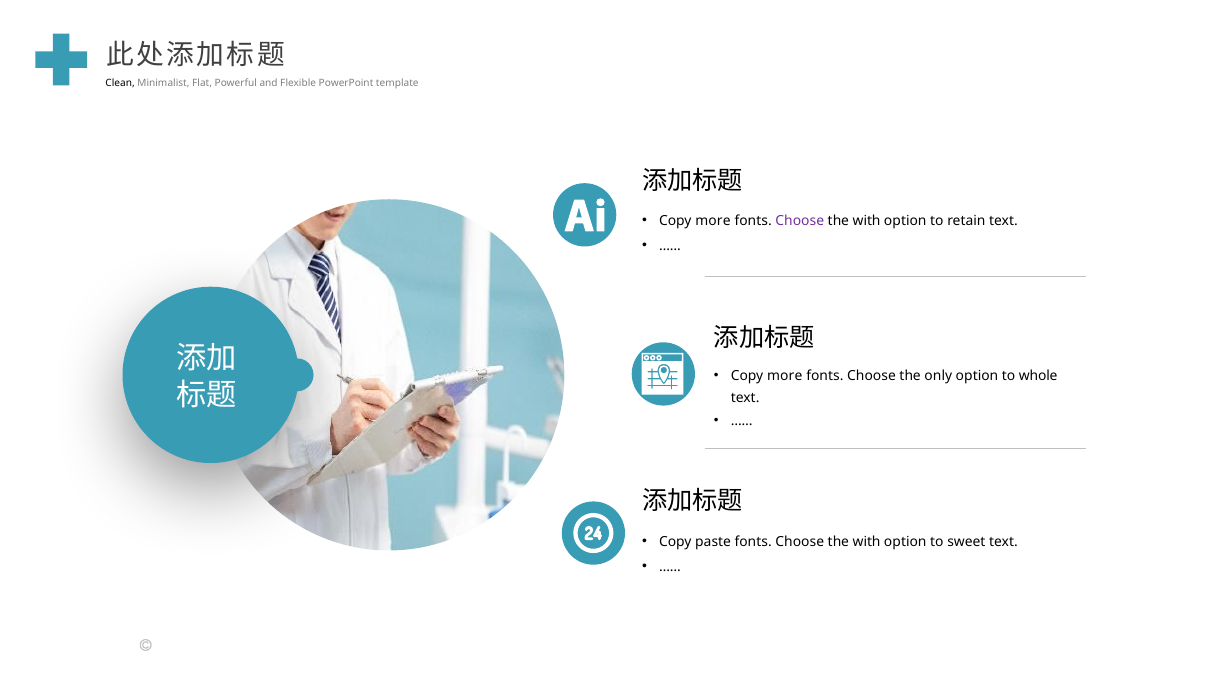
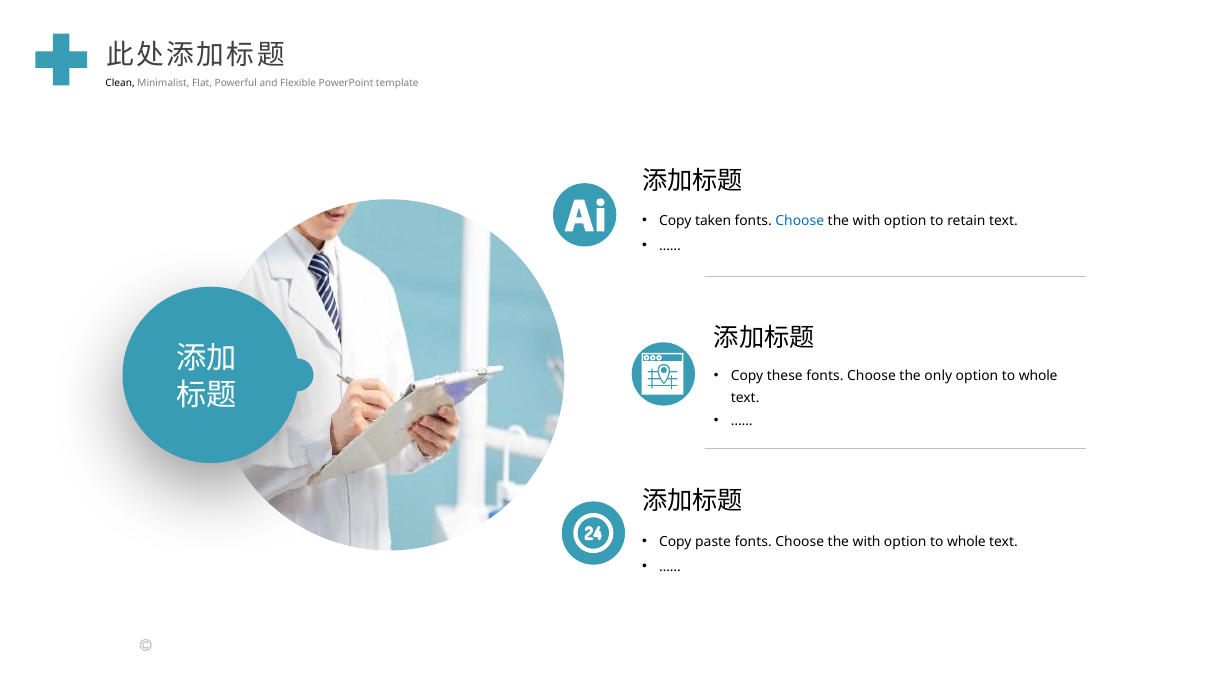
more at (713, 221): more -> taken
Choose at (800, 221) colour: purple -> blue
more at (785, 376): more -> these
sweet at (966, 541): sweet -> whole
